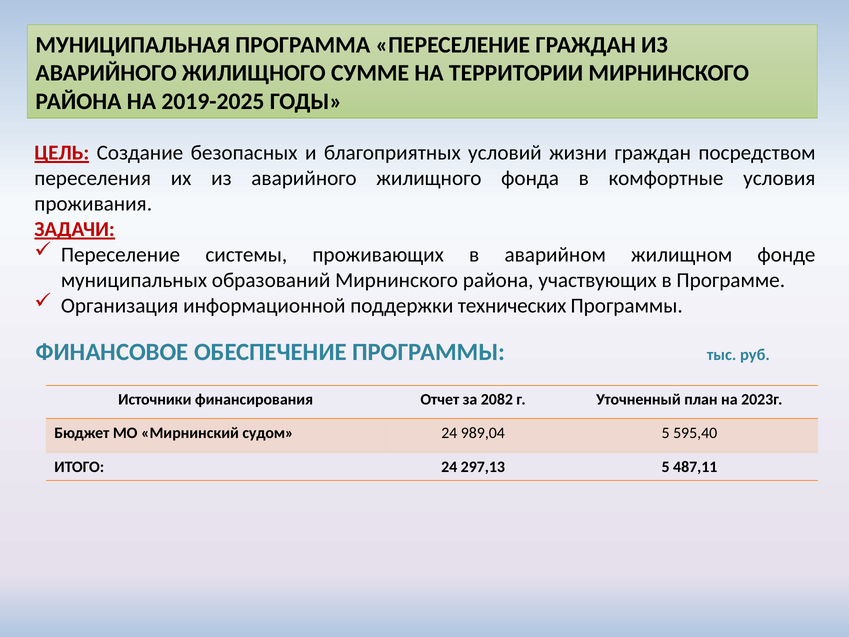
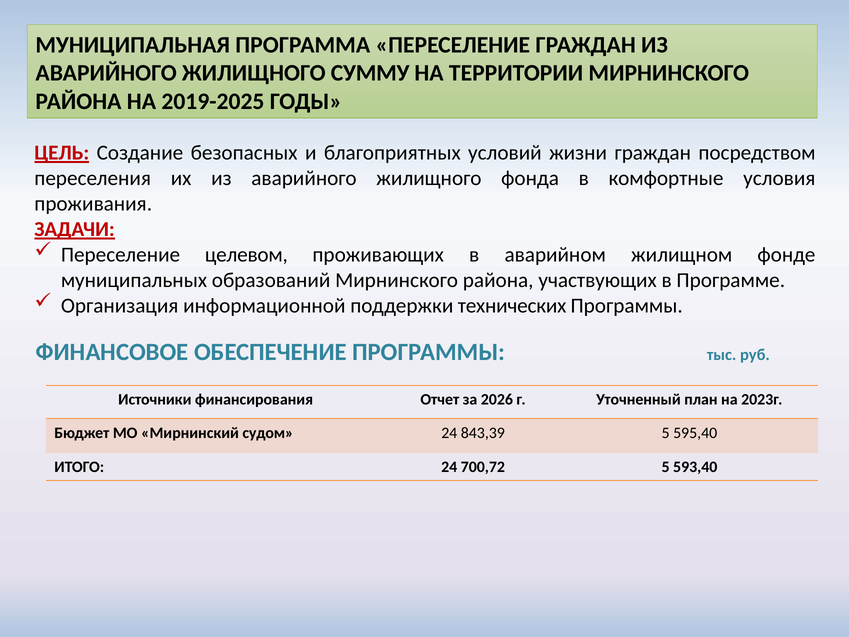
СУММЕ: СУММЕ -> СУММУ
системы: системы -> целевом
2082: 2082 -> 2026
989,04: 989,04 -> 843,39
297,13: 297,13 -> 700,72
487,11: 487,11 -> 593,40
